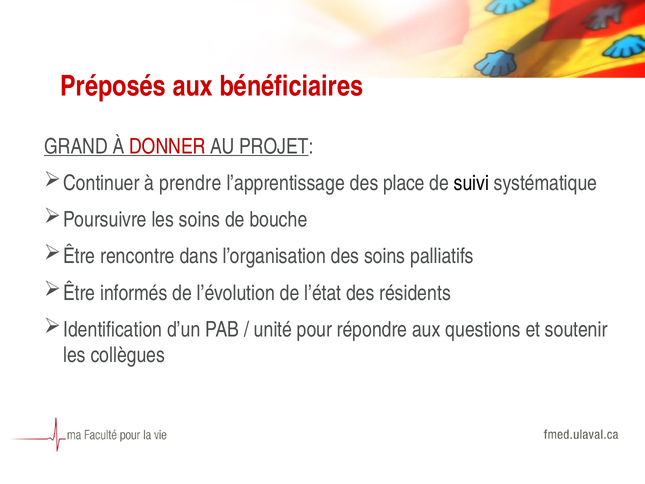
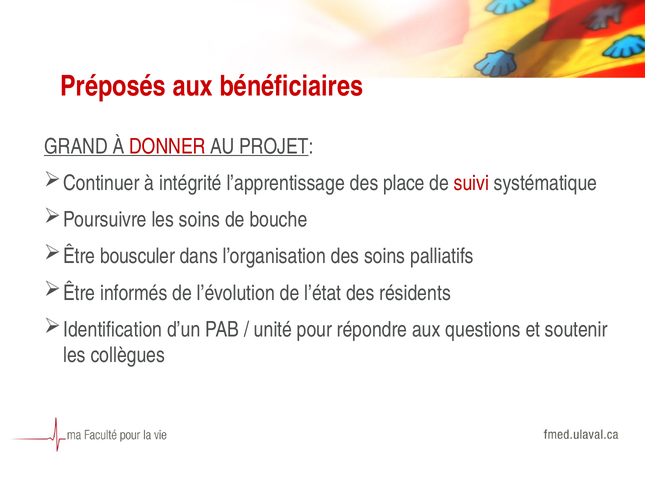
prendre: prendre -> intégrité
suivi colour: black -> red
rencontre: rencontre -> bousculer
